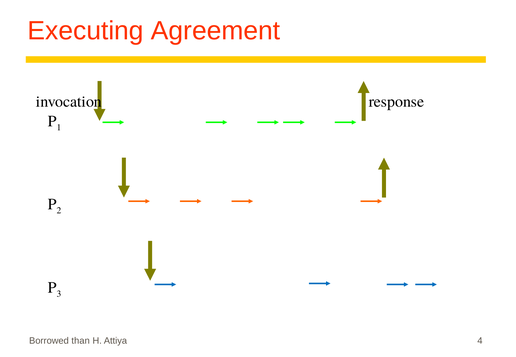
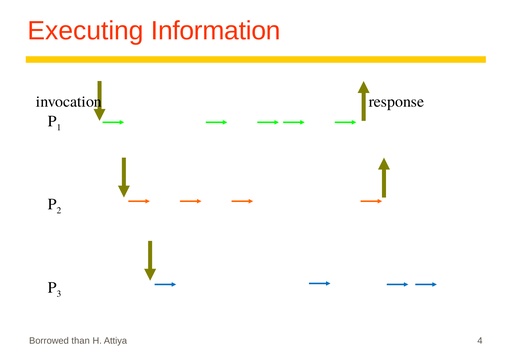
Agreement: Agreement -> Information
